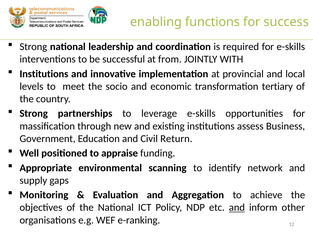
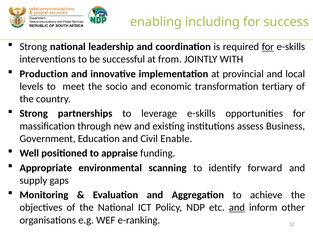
functions: functions -> including
for at (268, 47) underline: none -> present
Institutions at (44, 74): Institutions -> Production
Return: Return -> Enable
network: network -> forward
